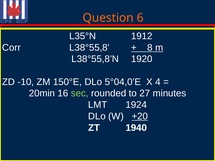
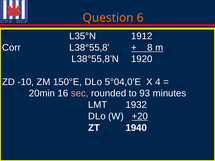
sec colour: light green -> pink
27: 27 -> 93
1924: 1924 -> 1932
